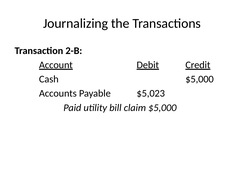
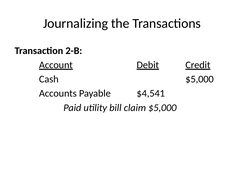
$5,023: $5,023 -> $4,541
